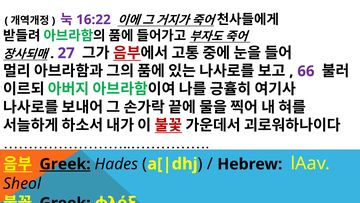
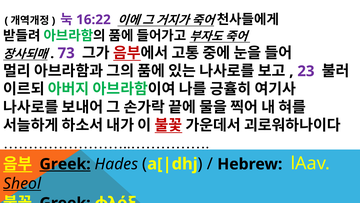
27: 27 -> 73
66: 66 -> 23
Sheol underline: none -> present
